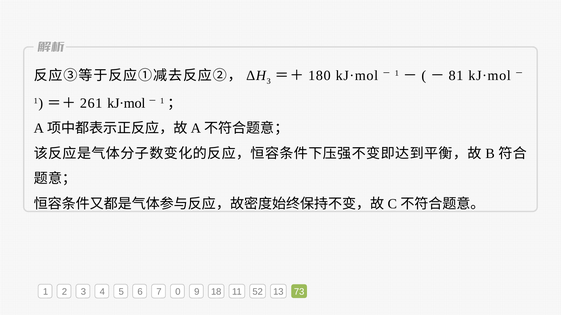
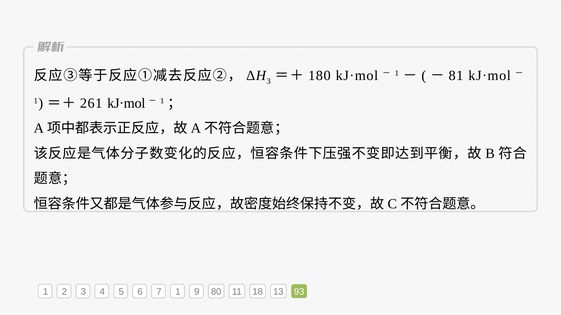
7 0: 0 -> 1
18: 18 -> 80
52: 52 -> 18
73: 73 -> 93
